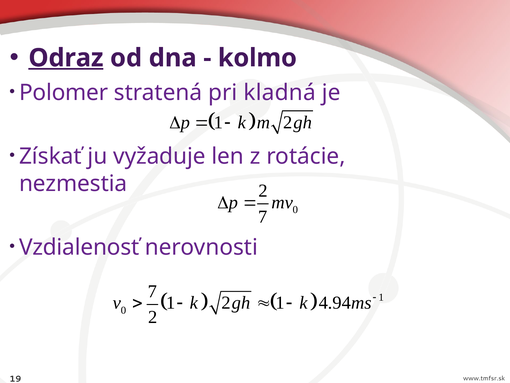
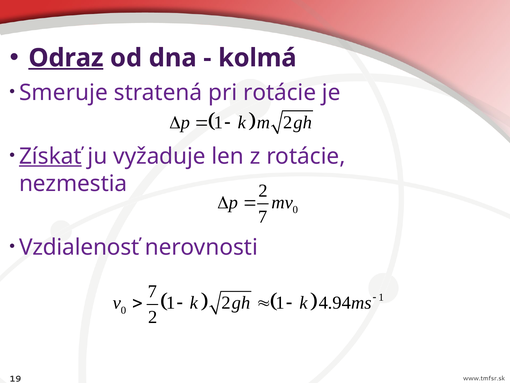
kolmo: kolmo -> kolmá
Polomer: Polomer -> Smeruje
pri kladná: kladná -> rotácie
Získať underline: none -> present
